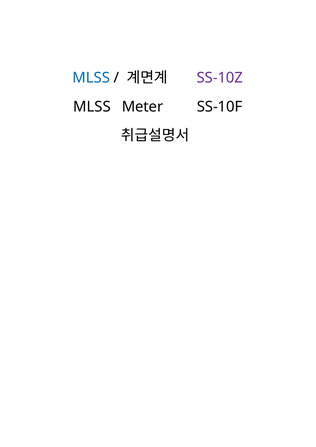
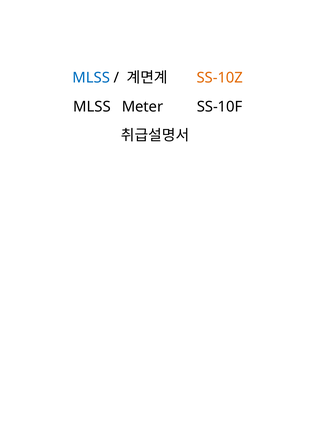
SS-10Z colour: purple -> orange
